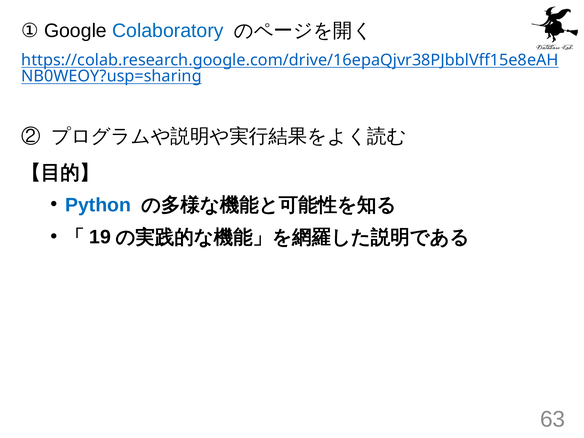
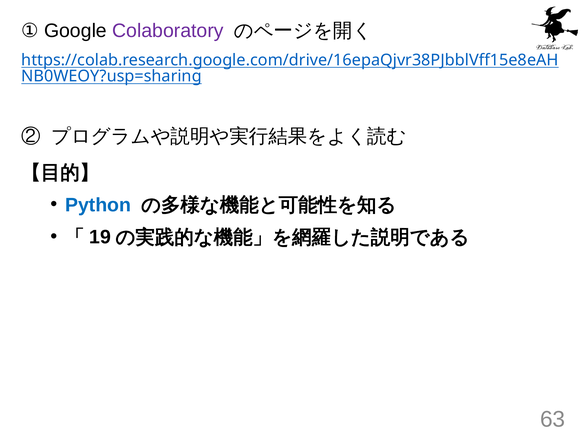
Colaboratory colour: blue -> purple
